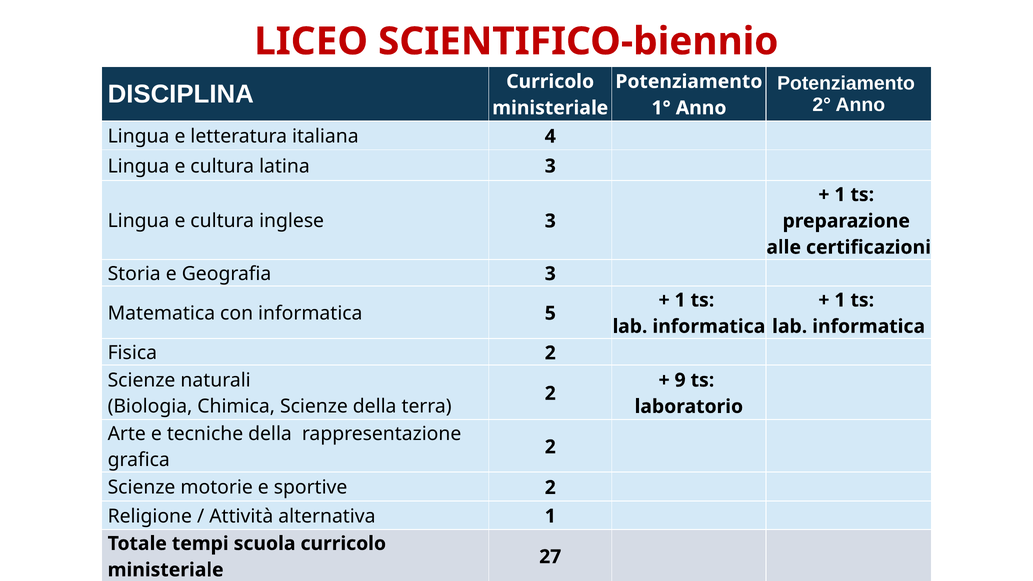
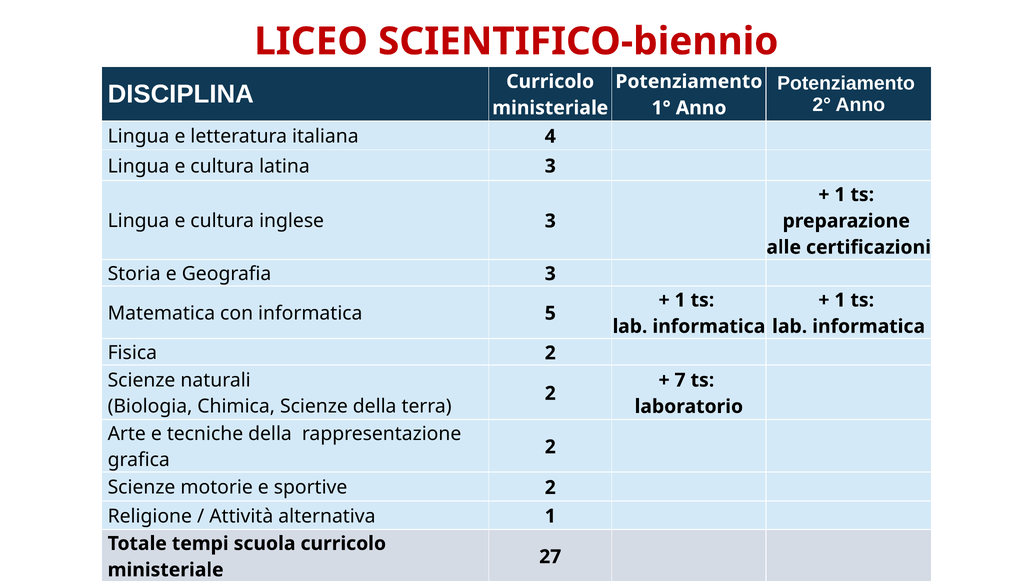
9: 9 -> 7
